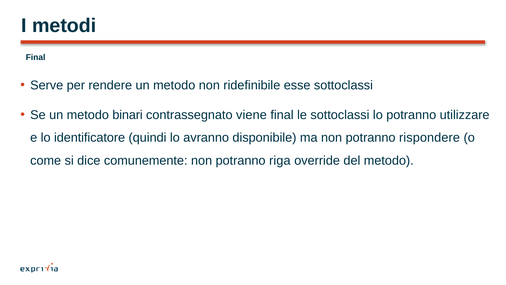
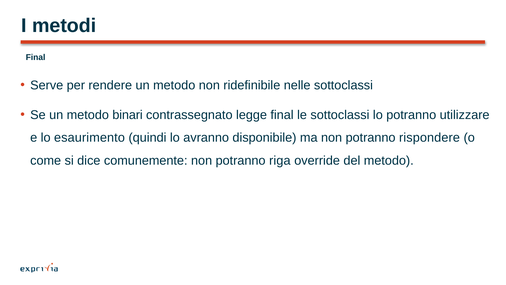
esse: esse -> nelle
viene: viene -> legge
identificatore: identificatore -> esaurimento
